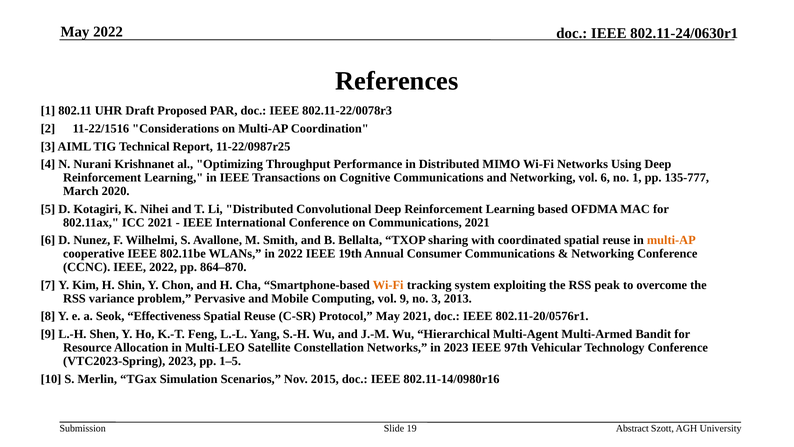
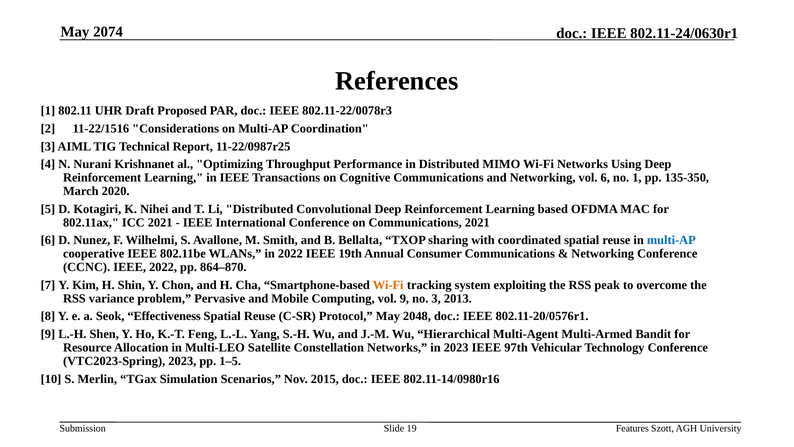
May 2022: 2022 -> 2074
135-777: 135-777 -> 135-350
multi-AP at (671, 240) colour: orange -> blue
May 2021: 2021 -> 2048
Abstract: Abstract -> Features
